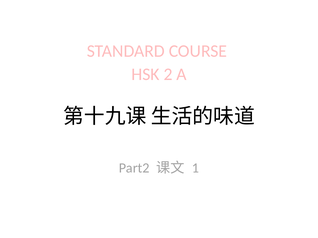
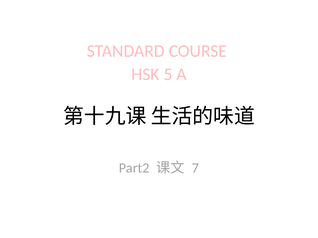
2: 2 -> 5
1: 1 -> 7
